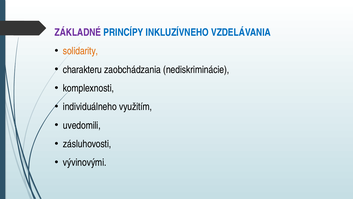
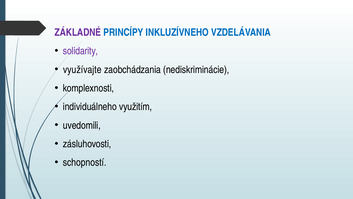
solidarity colour: orange -> purple
charakteru: charakteru -> využívajte
vývinovými: vývinovými -> schopností
